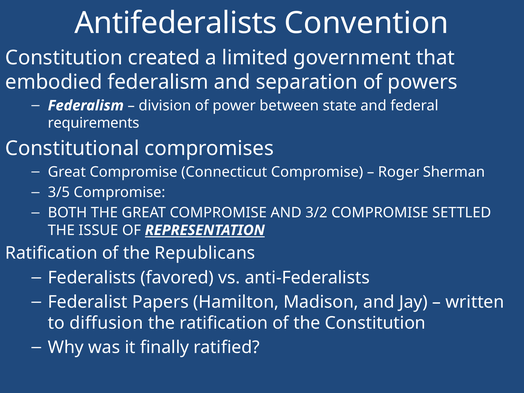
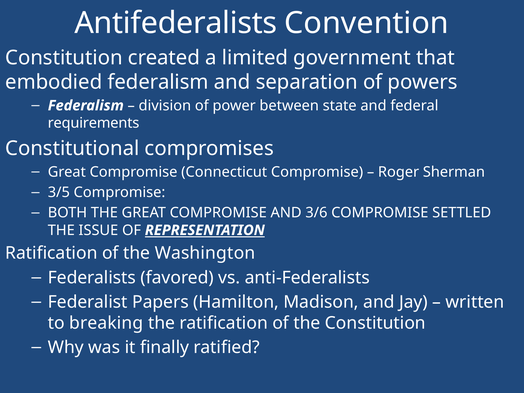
3/2: 3/2 -> 3/6
Republicans: Republicans -> Washington
diffusion: diffusion -> breaking
